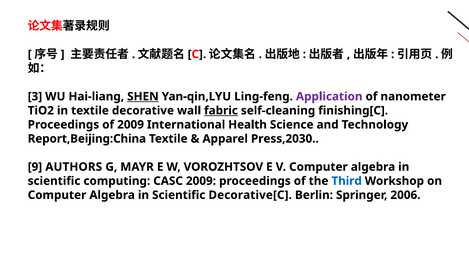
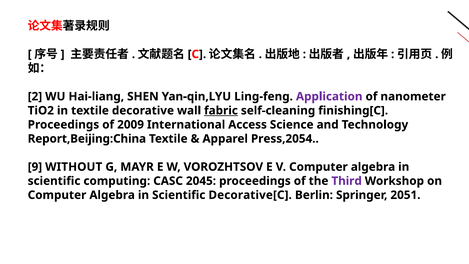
3: 3 -> 2
SHEN underline: present -> none
Health: Health -> Access
Press,2030: Press,2030 -> Press,2054
AUTHORS: AUTHORS -> WITHOUT
CASC 2009: 2009 -> 2045
Third colour: blue -> purple
2006: 2006 -> 2051
